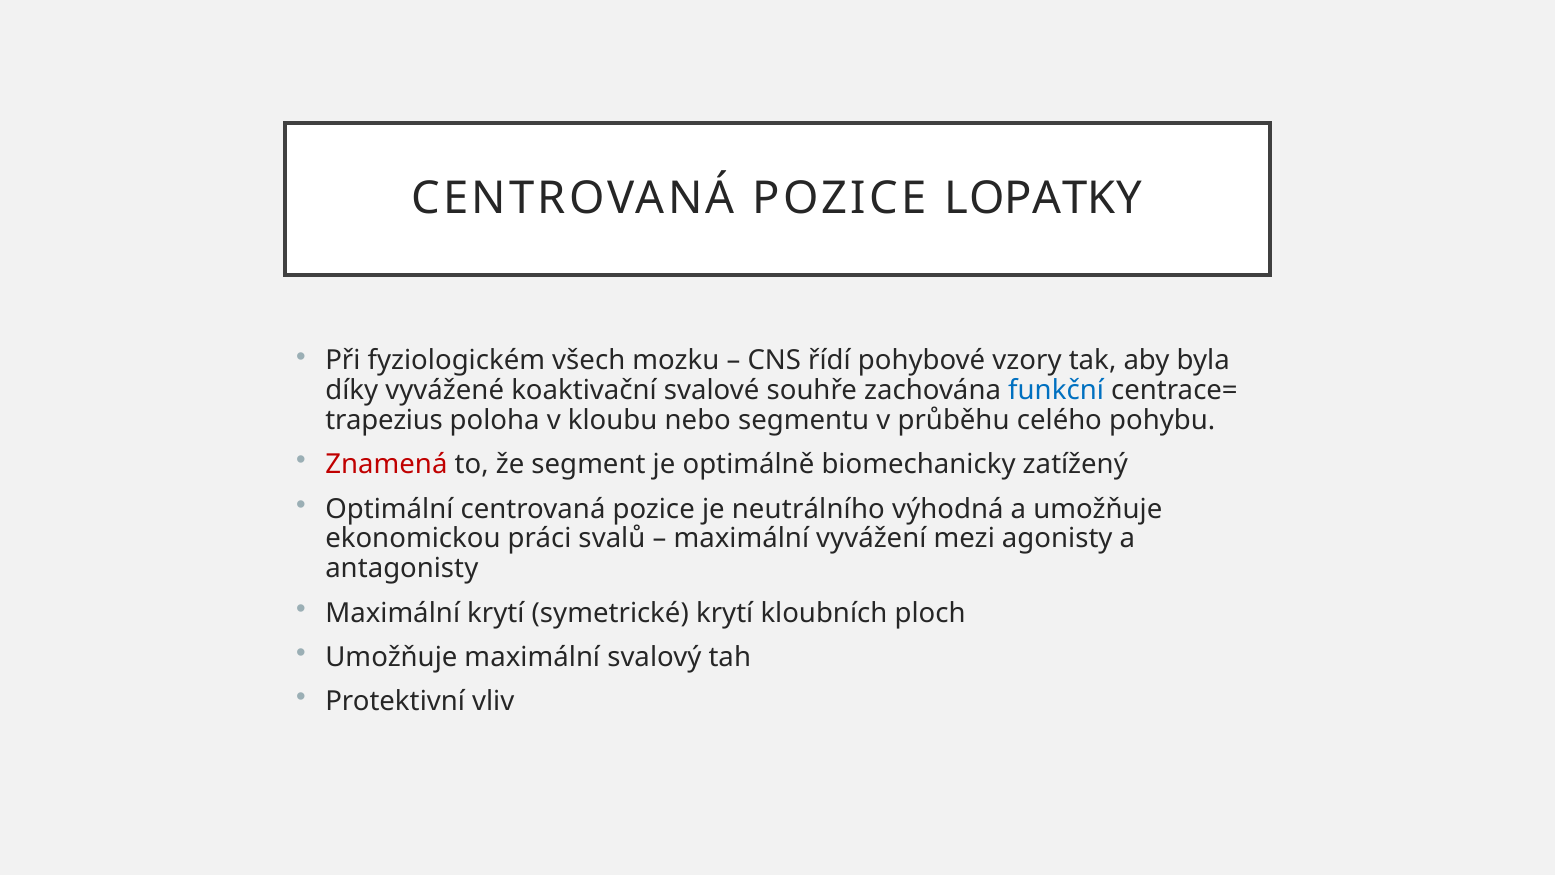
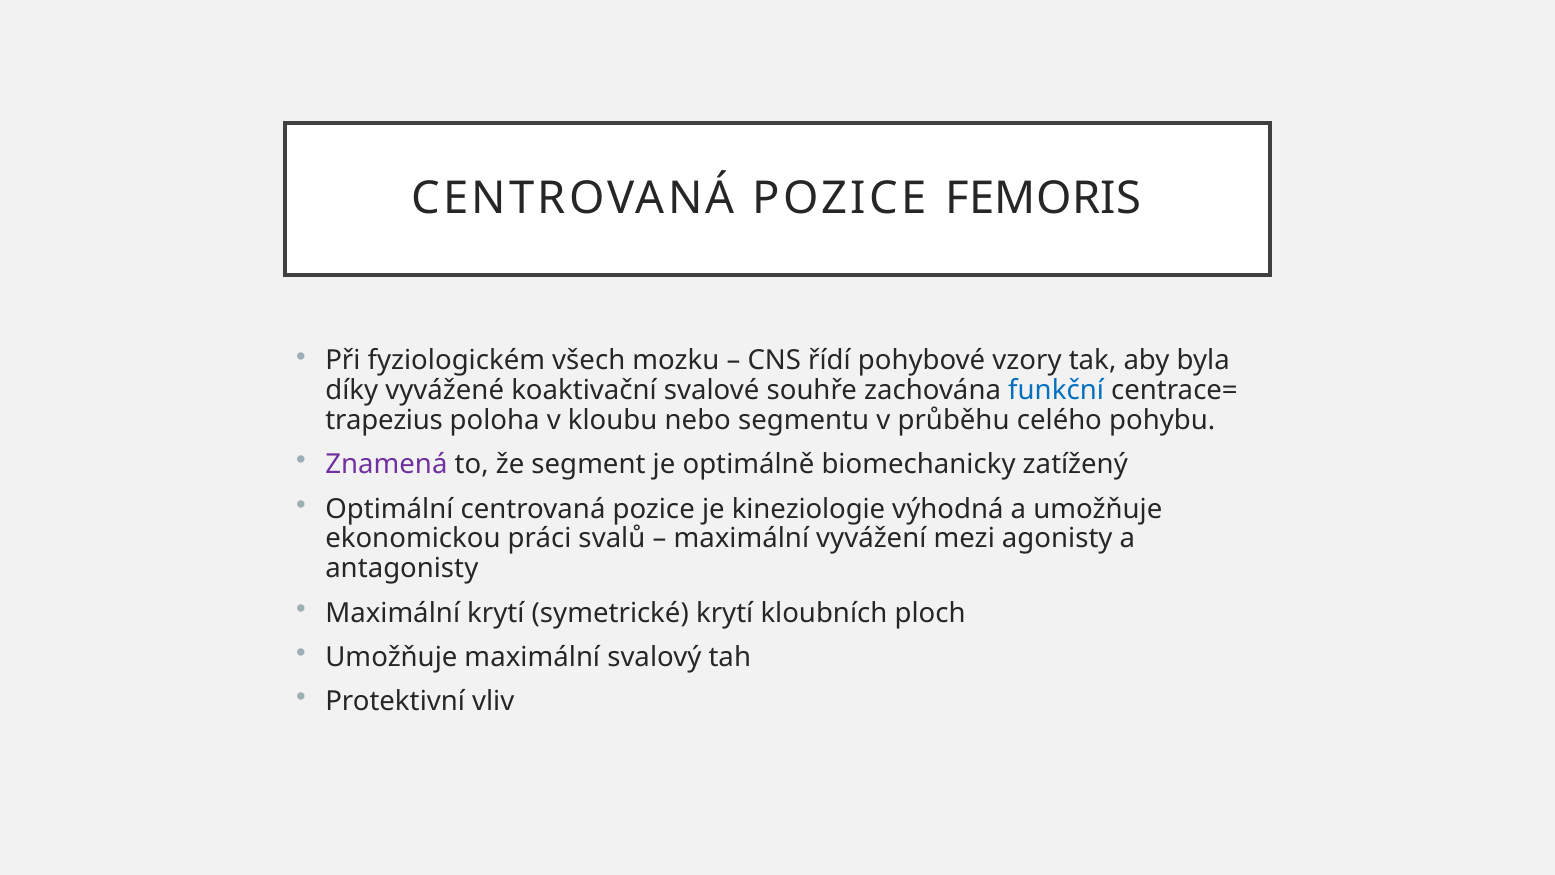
LOPATKY: LOPATKY -> FEMORIS
Znamená colour: red -> purple
neutrálního: neutrálního -> kineziologie
